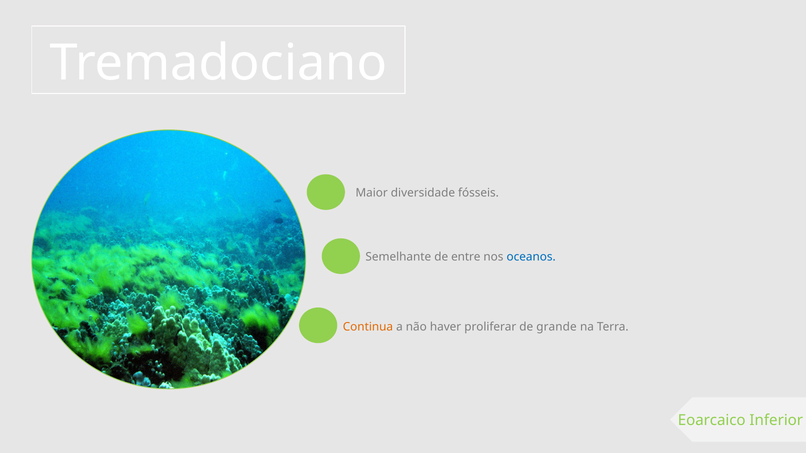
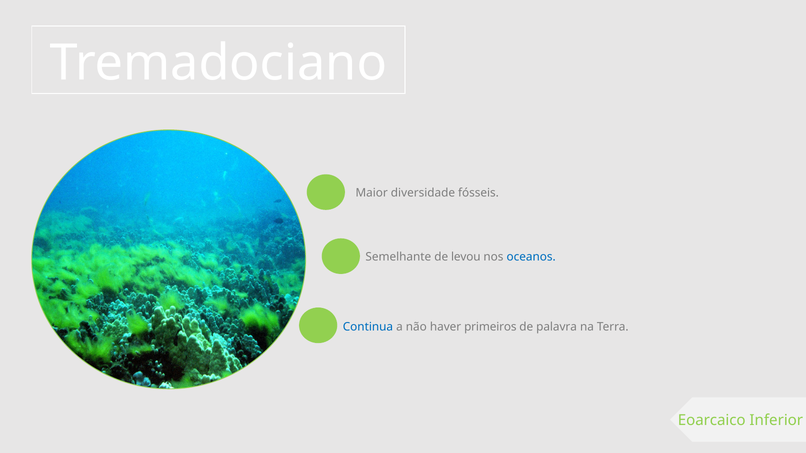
entre: entre -> levou
Continua colour: orange -> blue
proliferar: proliferar -> primeiros
grande: grande -> palavra
